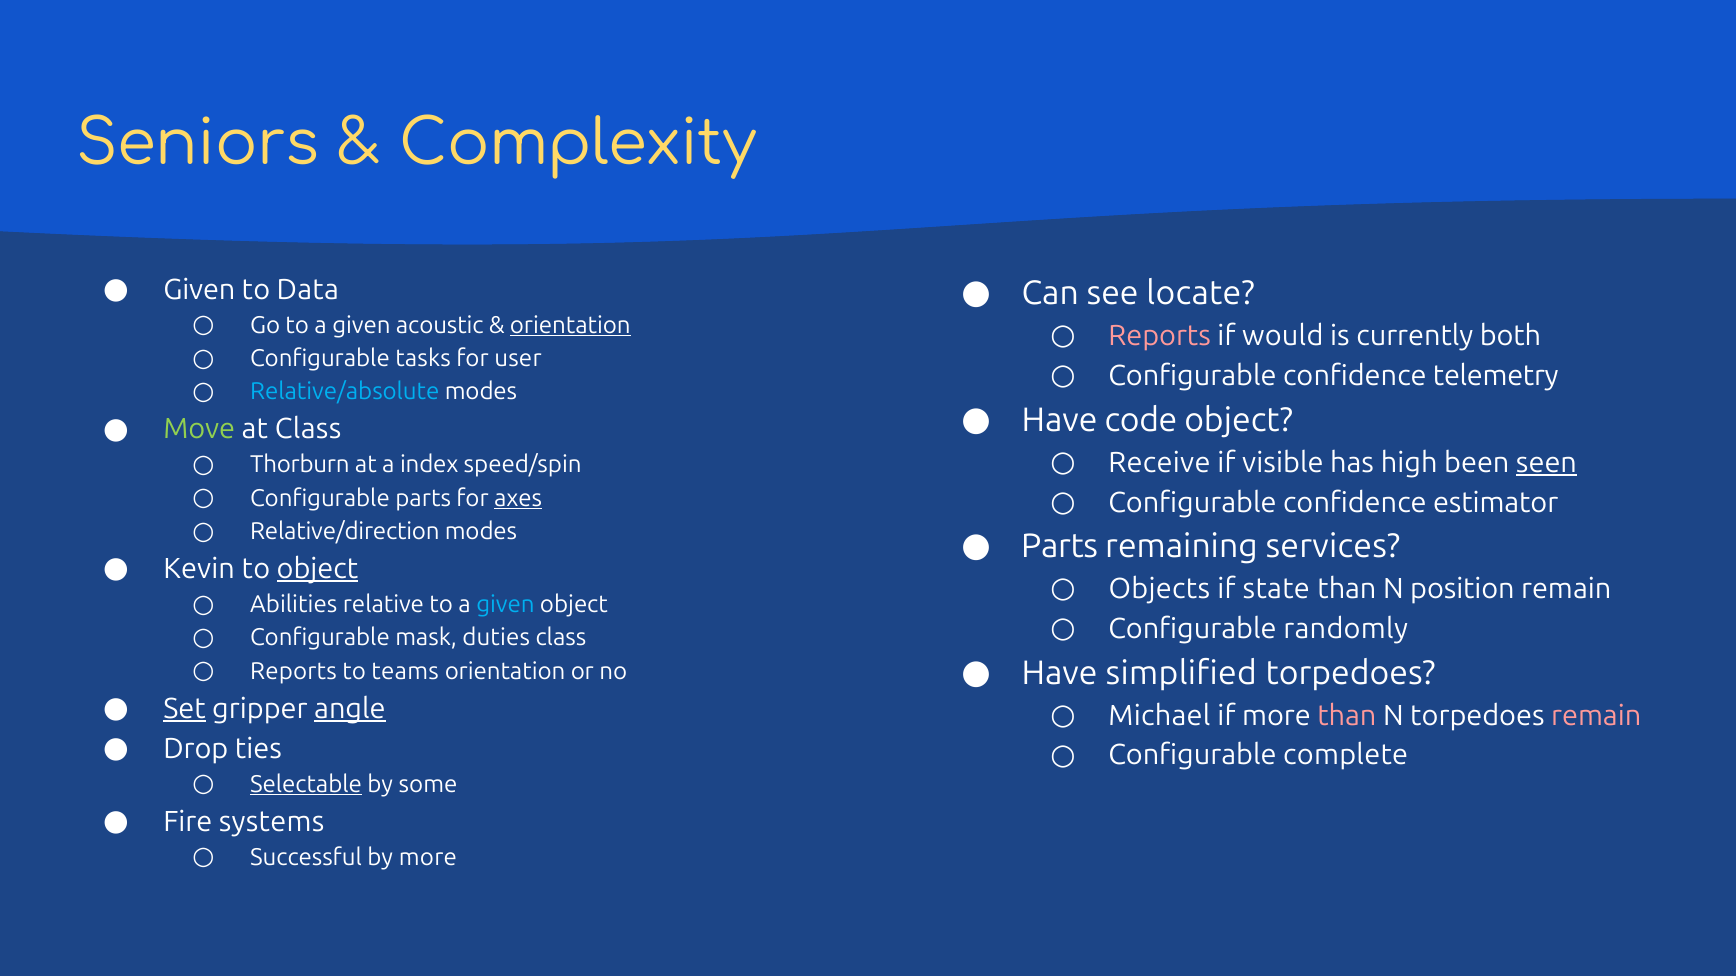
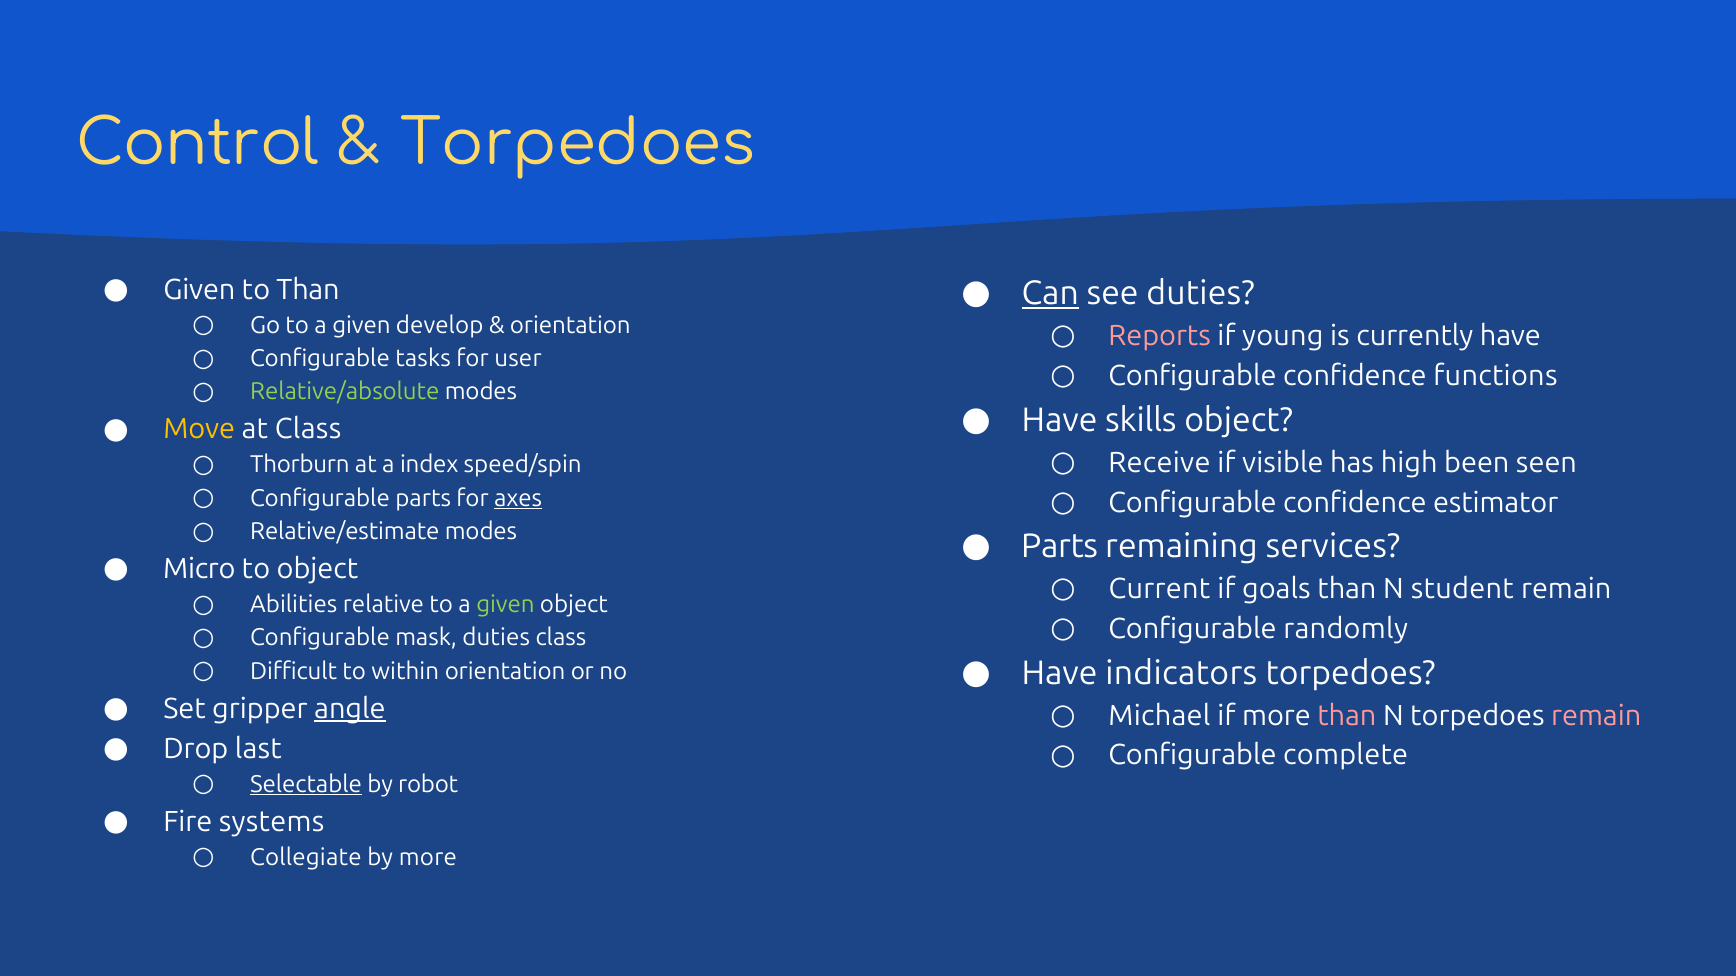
Seniors: Seniors -> Control
Complexity at (578, 144): Complexity -> Torpedoes
to Data: Data -> Than
Can underline: none -> present
see locate: locate -> duties
acoustic: acoustic -> develop
orientation at (570, 326) underline: present -> none
would: would -> young
currently both: both -> have
telemetry: telemetry -> functions
Relative/absolute colour: light blue -> light green
code: code -> skills
Move colour: light green -> yellow
seen underline: present -> none
Relative/direction: Relative/direction -> Relative/estimate
Kevin: Kevin -> Micro
object at (317, 569) underline: present -> none
Objects: Objects -> Current
state: state -> goals
position: position -> student
given at (505, 605) colour: light blue -> light green
simplified: simplified -> indicators
Reports at (293, 672): Reports -> Difficult
teams: teams -> within
Set underline: present -> none
ties: ties -> last
some: some -> robot
Successful: Successful -> Collegiate
